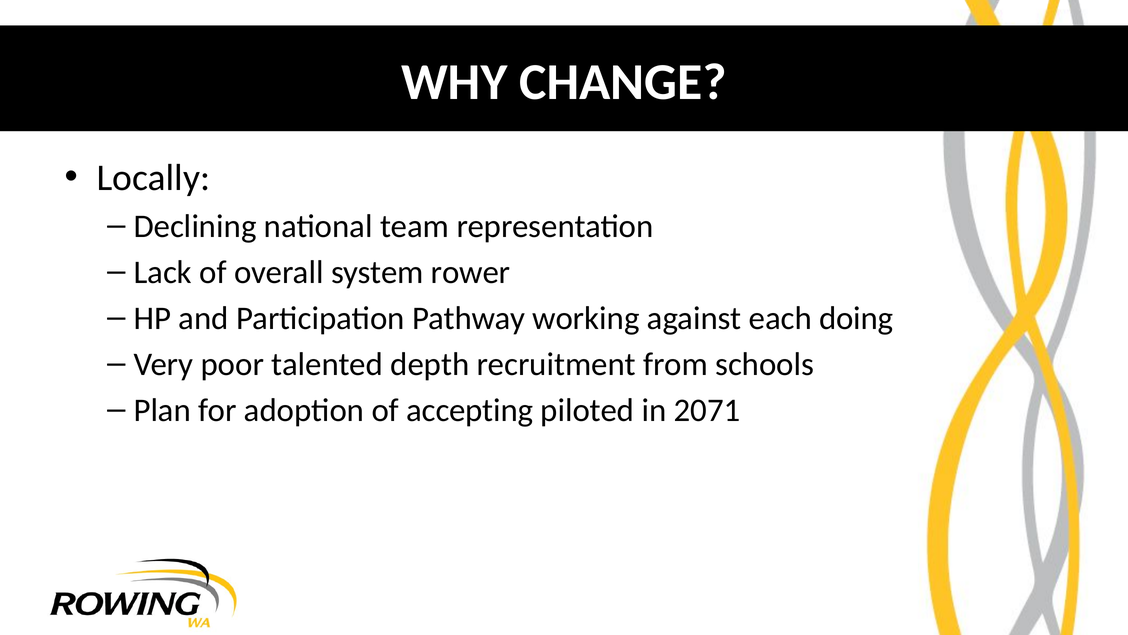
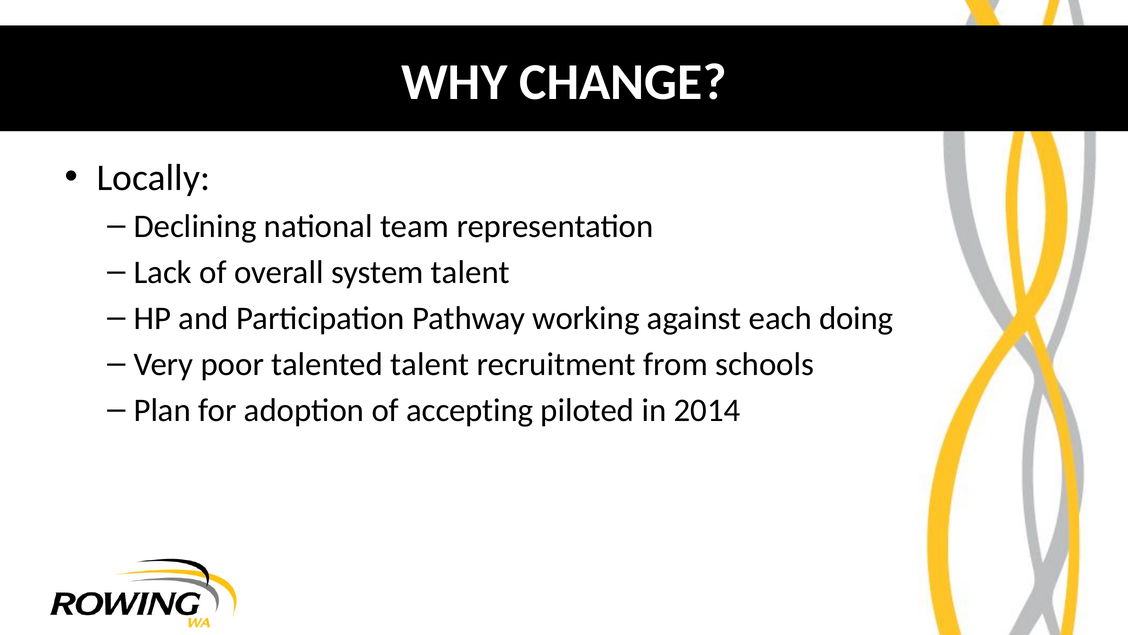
system rower: rower -> talent
talented depth: depth -> talent
2071: 2071 -> 2014
